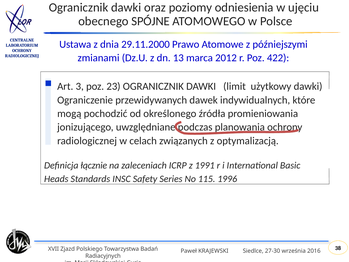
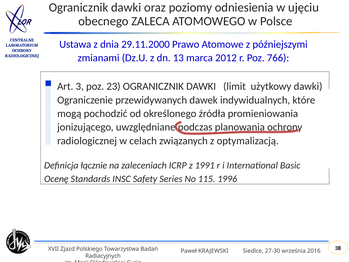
SPÓJNE: SPÓJNE -> ZALECA
422: 422 -> 766
Heads: Heads -> Ocenę
